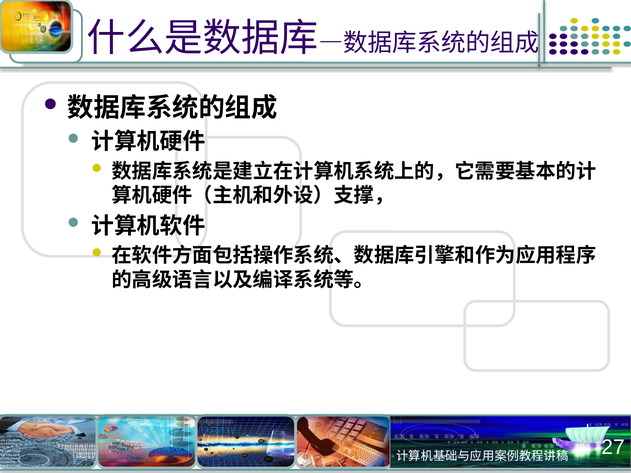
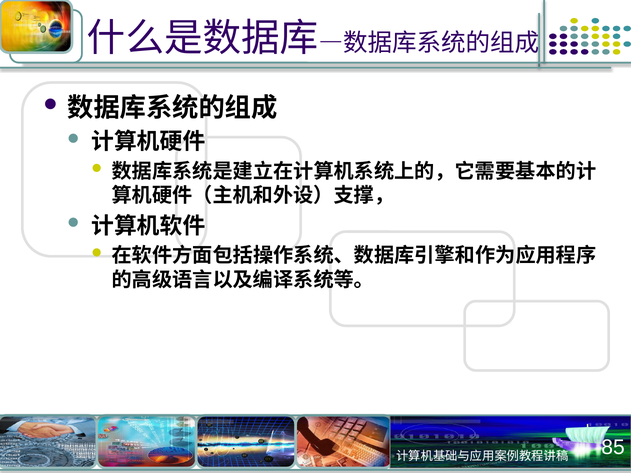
27: 27 -> 85
